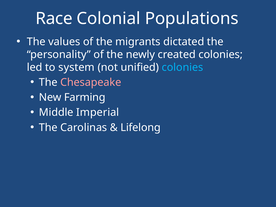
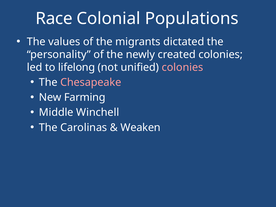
system: system -> lifelong
colonies at (182, 67) colour: light blue -> pink
Imperial: Imperial -> Winchell
Lifelong: Lifelong -> Weaken
